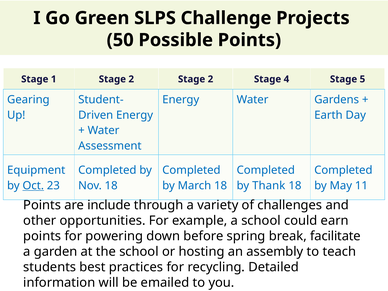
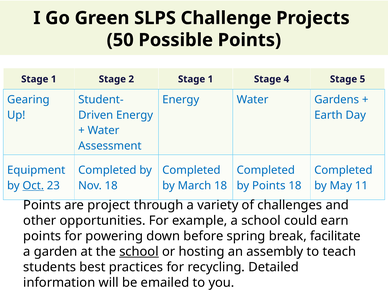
2 Stage 2: 2 -> 1
by Thank: Thank -> Points
include: include -> project
school at (139, 252) underline: none -> present
